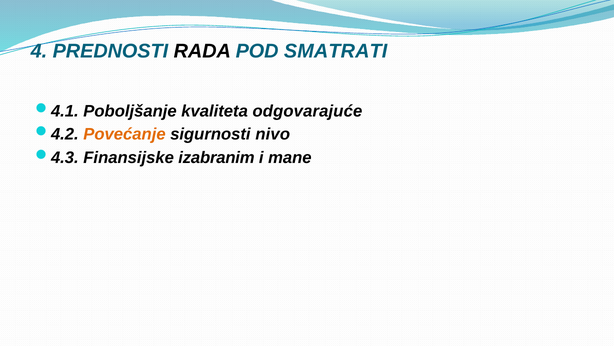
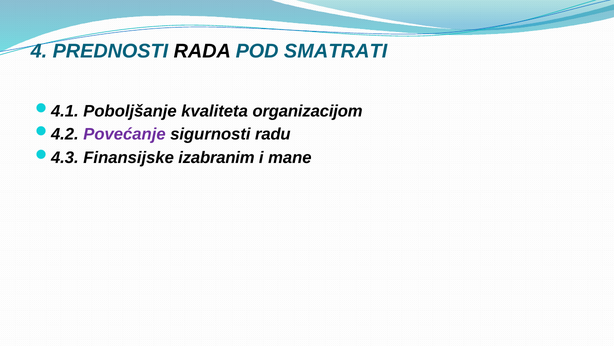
odgovarajuće: odgovarajuće -> organizacijom
Povećanje colour: orange -> purple
nivo: nivo -> radu
